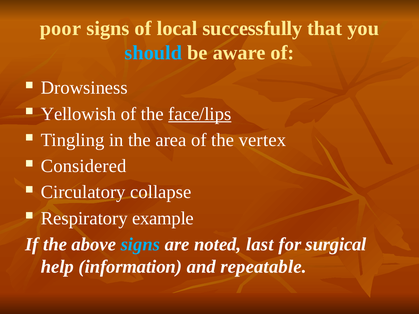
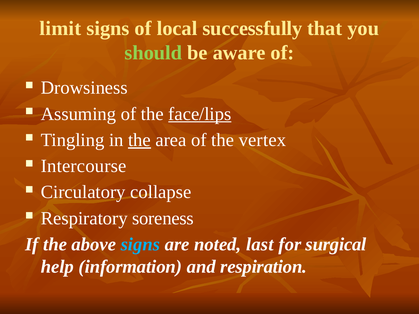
poor: poor -> limit
should colour: light blue -> light green
Yellowish: Yellowish -> Assuming
the at (140, 140) underline: none -> present
Considered: Considered -> Intercourse
example: example -> soreness
repeatable: repeatable -> respiration
